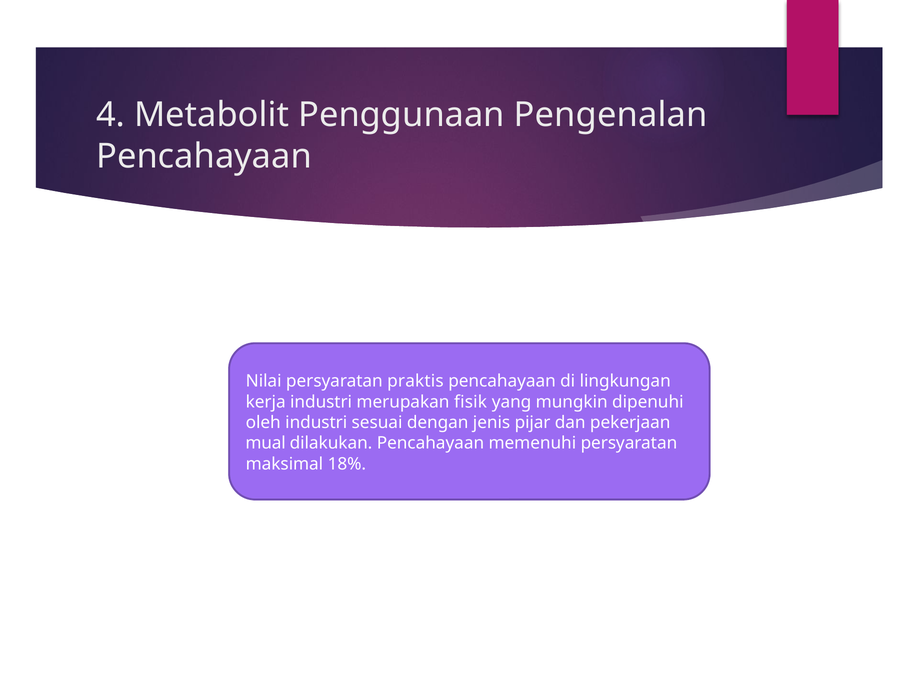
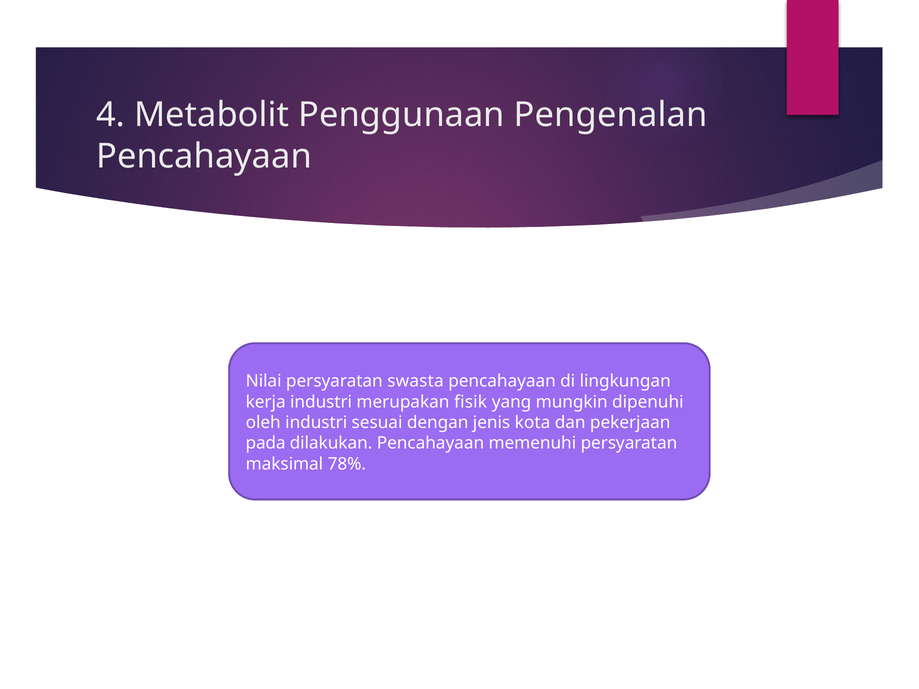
praktis: praktis -> swasta
pijar: pijar -> kota
mual: mual -> pada
18%: 18% -> 78%
